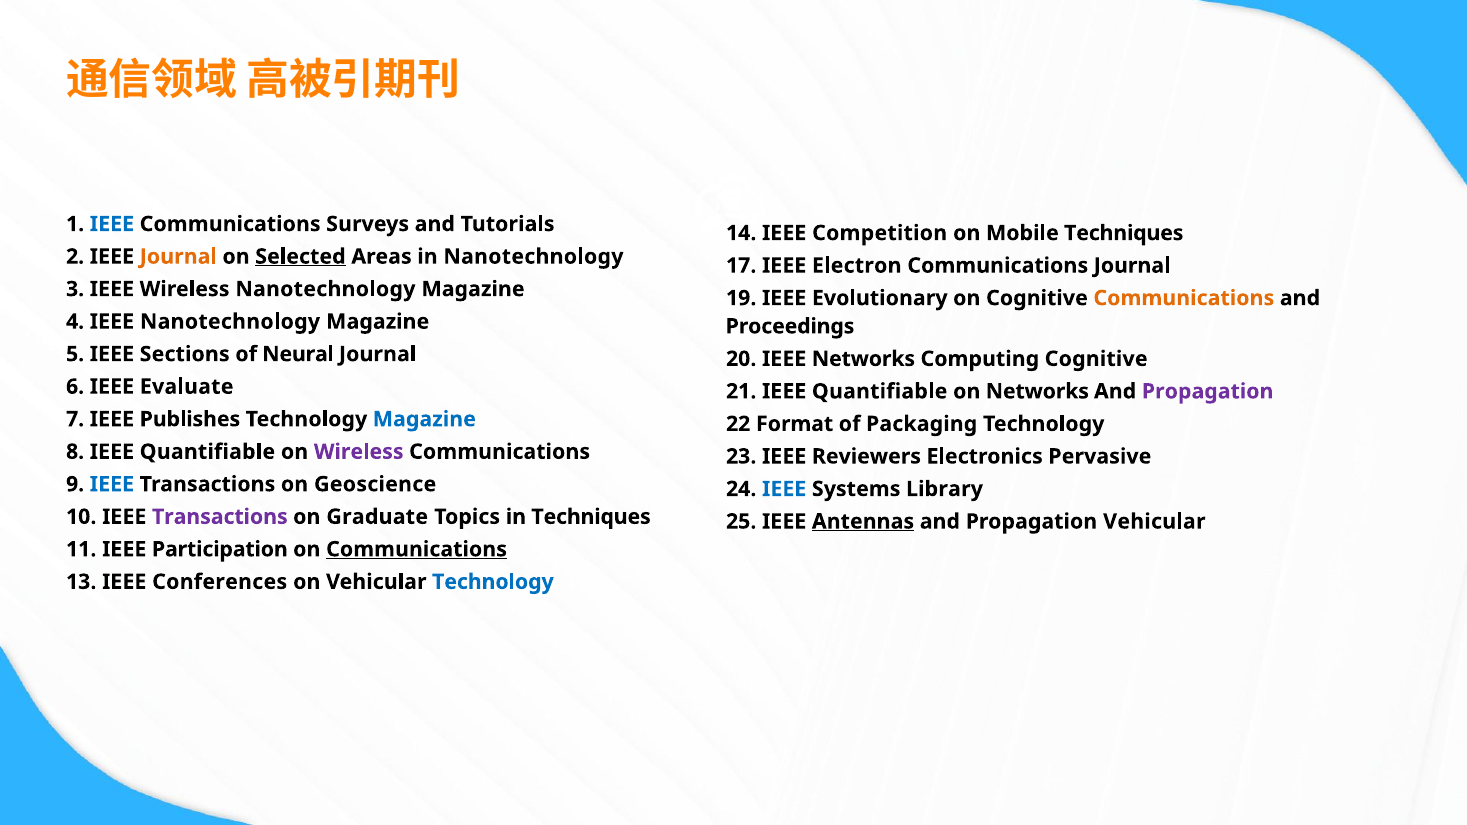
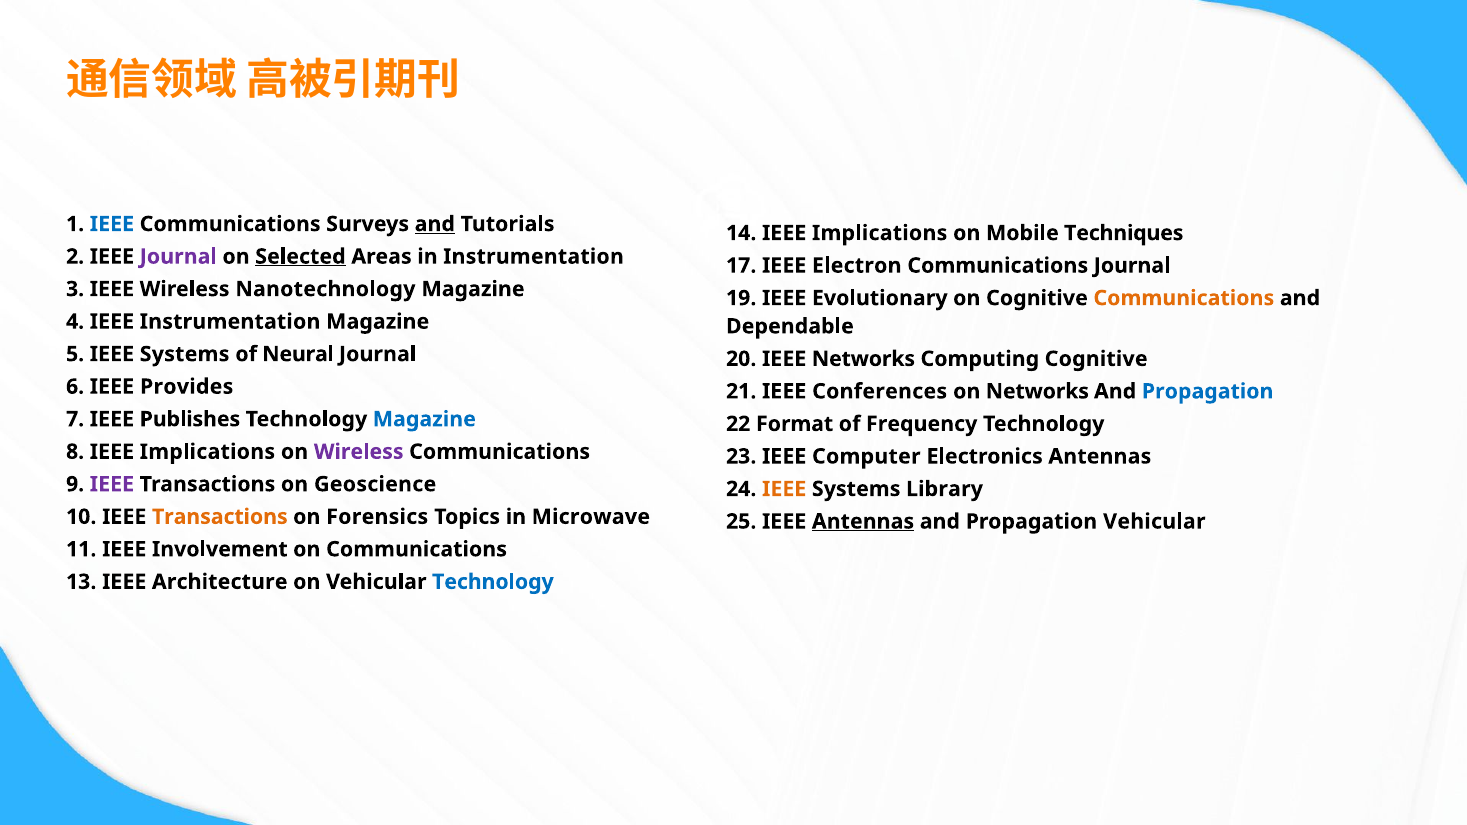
and at (435, 224) underline: none -> present
14 IEEE Competition: Competition -> Implications
Journal at (178, 257) colour: orange -> purple
in Nanotechnology: Nanotechnology -> Instrumentation
IEEE Nanotechnology: Nanotechnology -> Instrumentation
Proceedings: Proceedings -> Dependable
5 IEEE Sections: Sections -> Systems
Evaluate: Evaluate -> Provides
21 IEEE Quantifiable: Quantifiable -> Conferences
Propagation at (1208, 391) colour: purple -> blue
Packaging: Packaging -> Frequency
8 IEEE Quantifiable: Quantifiable -> Implications
Reviewers: Reviewers -> Computer
Electronics Pervasive: Pervasive -> Antennas
IEEE at (112, 484) colour: blue -> purple
IEEE at (784, 489) colour: blue -> orange
Transactions at (220, 517) colour: purple -> orange
Graduate: Graduate -> Forensics
in Techniques: Techniques -> Microwave
Participation: Participation -> Involvement
Communications at (417, 549) underline: present -> none
Conferences: Conferences -> Architecture
